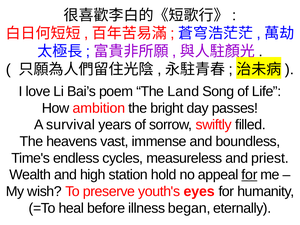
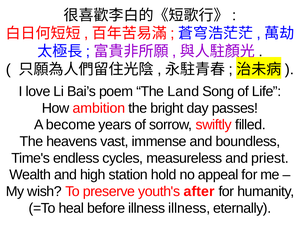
survival: survival -> become
for at (249, 175) underline: present -> none
eyes: eyes -> after
illness began: began -> illness
